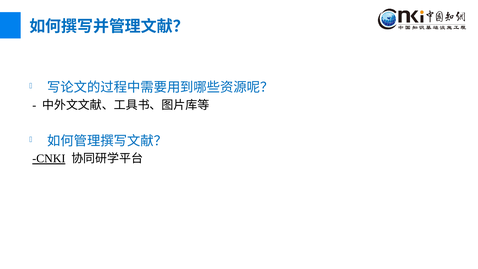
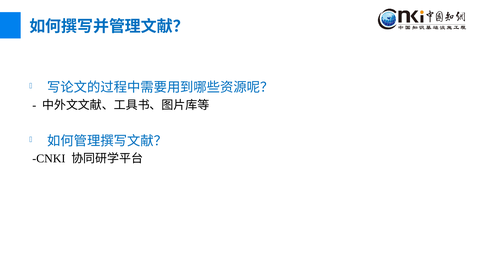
CNKI underline: present -> none
